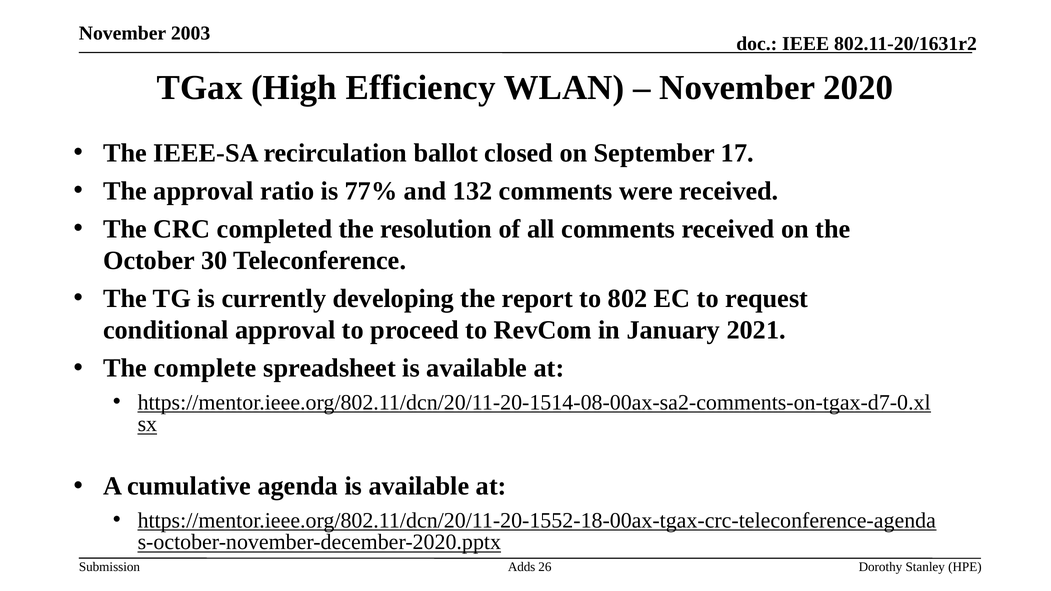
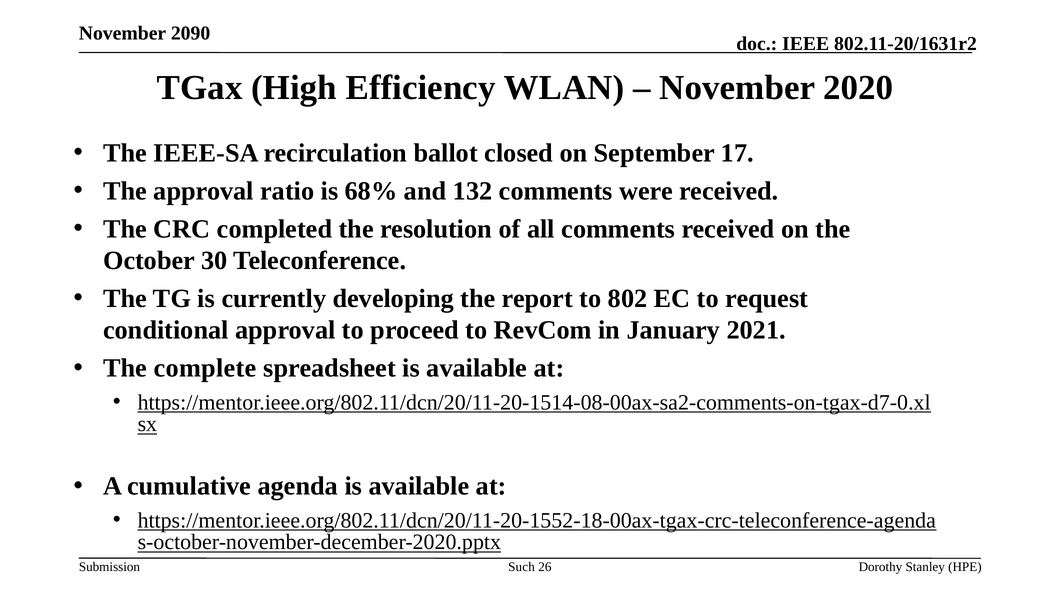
2003: 2003 -> 2090
77%: 77% -> 68%
Adds: Adds -> Such
